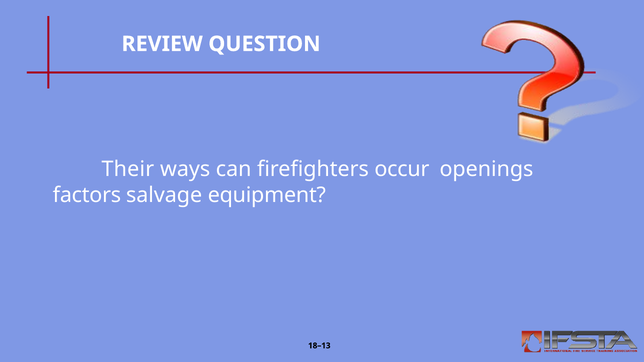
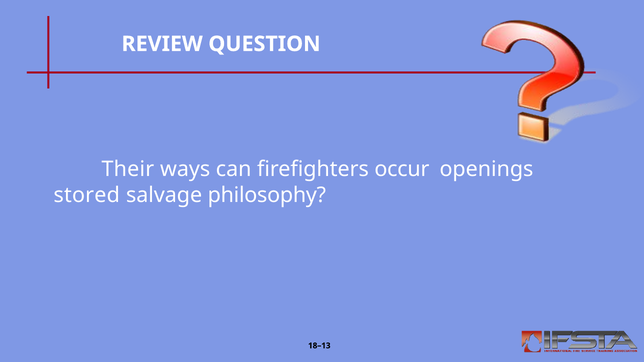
factors: factors -> stored
equipment: equipment -> philosophy
